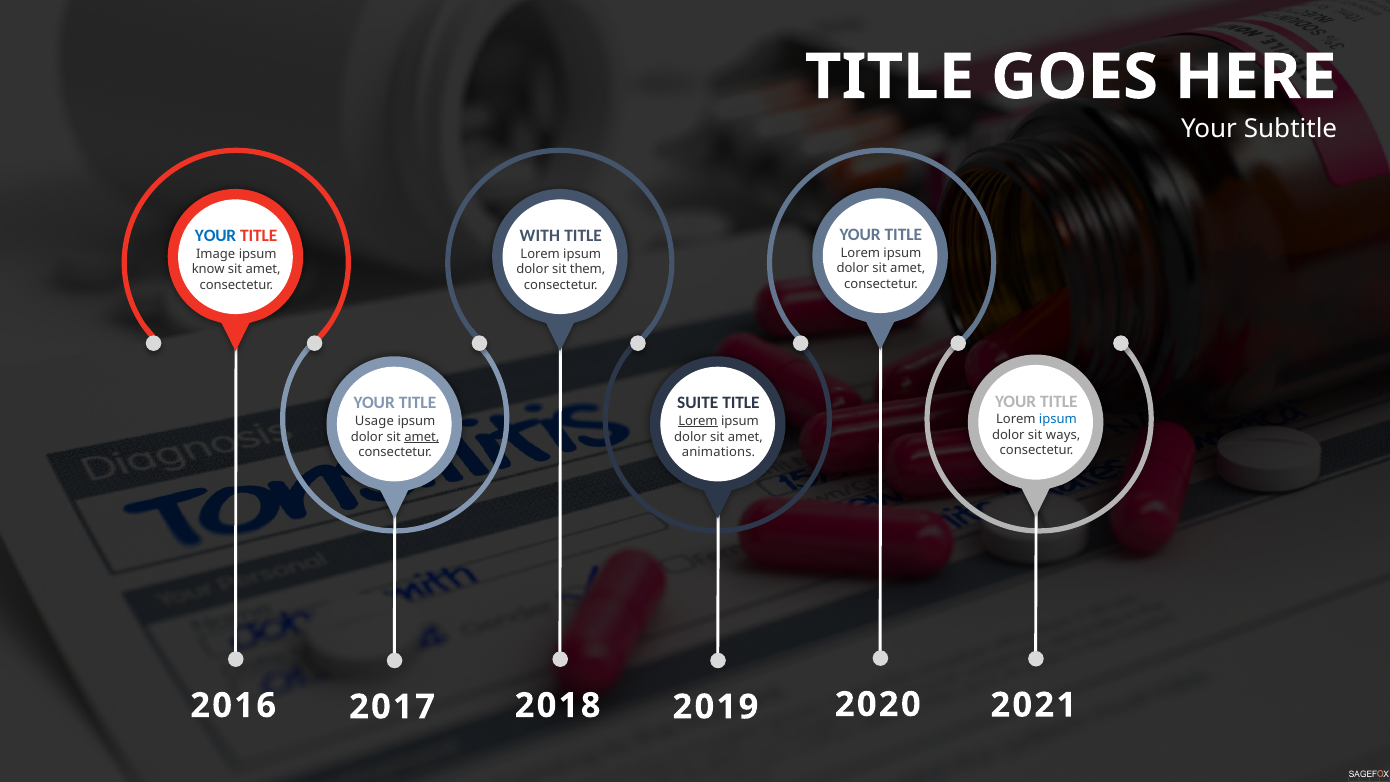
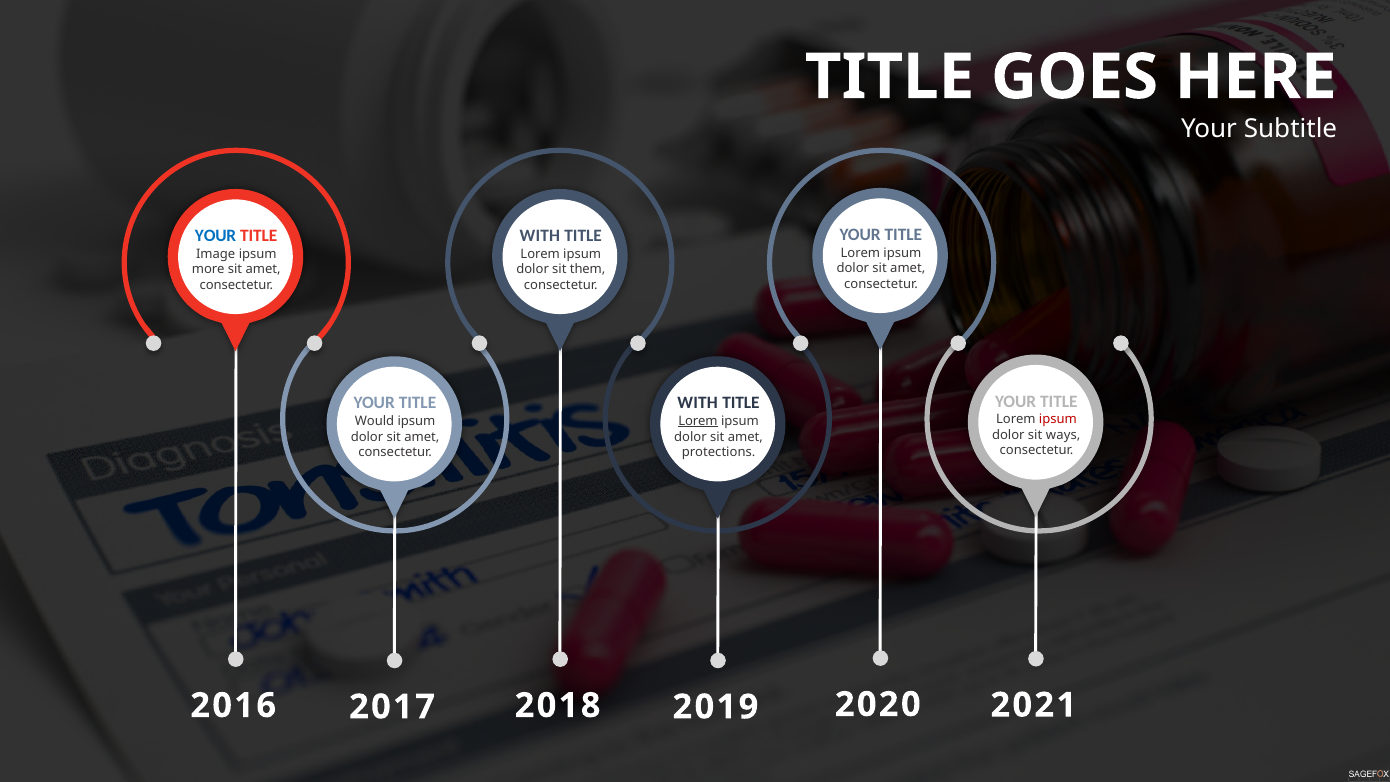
know: know -> more
SUITE at (698, 403): SUITE -> WITH
ipsum at (1058, 419) colour: blue -> red
Usage: Usage -> Would
amet at (422, 437) underline: present -> none
animations: animations -> protections
